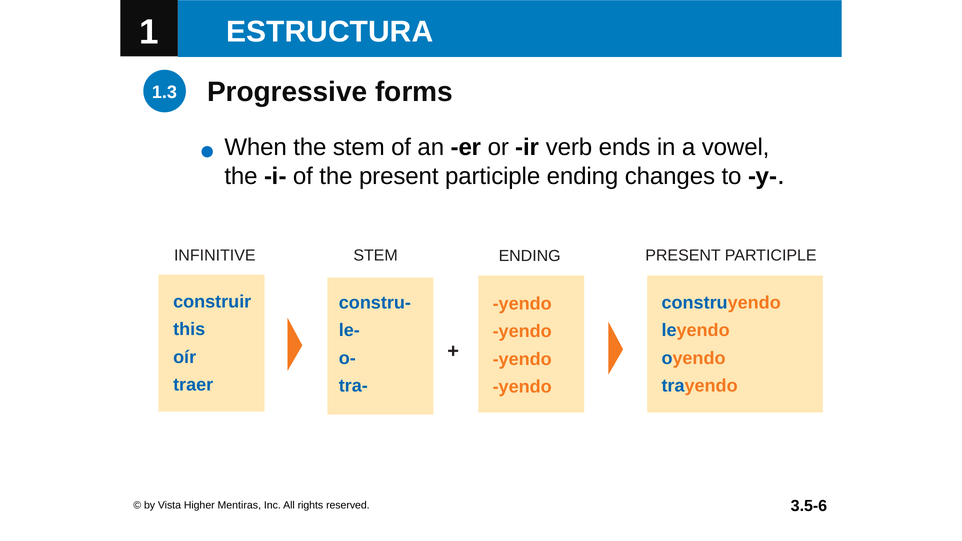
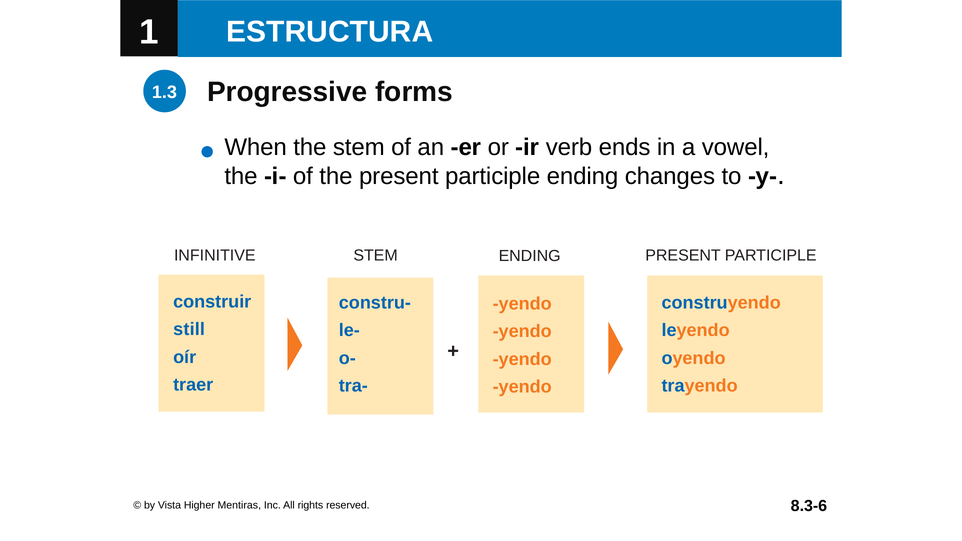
this: this -> still
3.5-6: 3.5-6 -> 8.3-6
